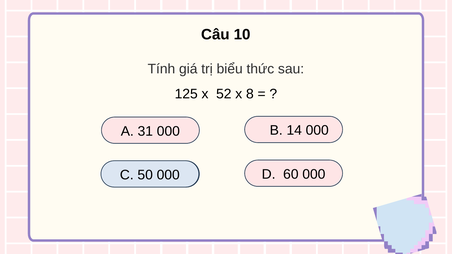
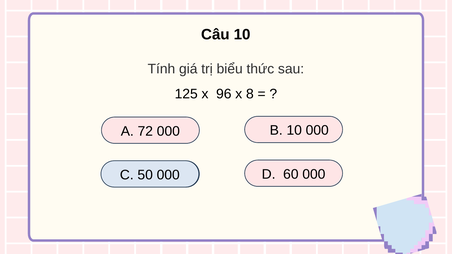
52: 52 -> 96
31: 31 -> 72
B 14: 14 -> 10
